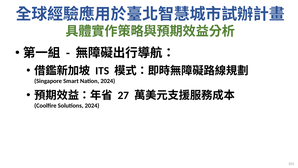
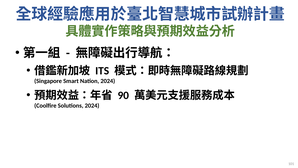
27: 27 -> 90
